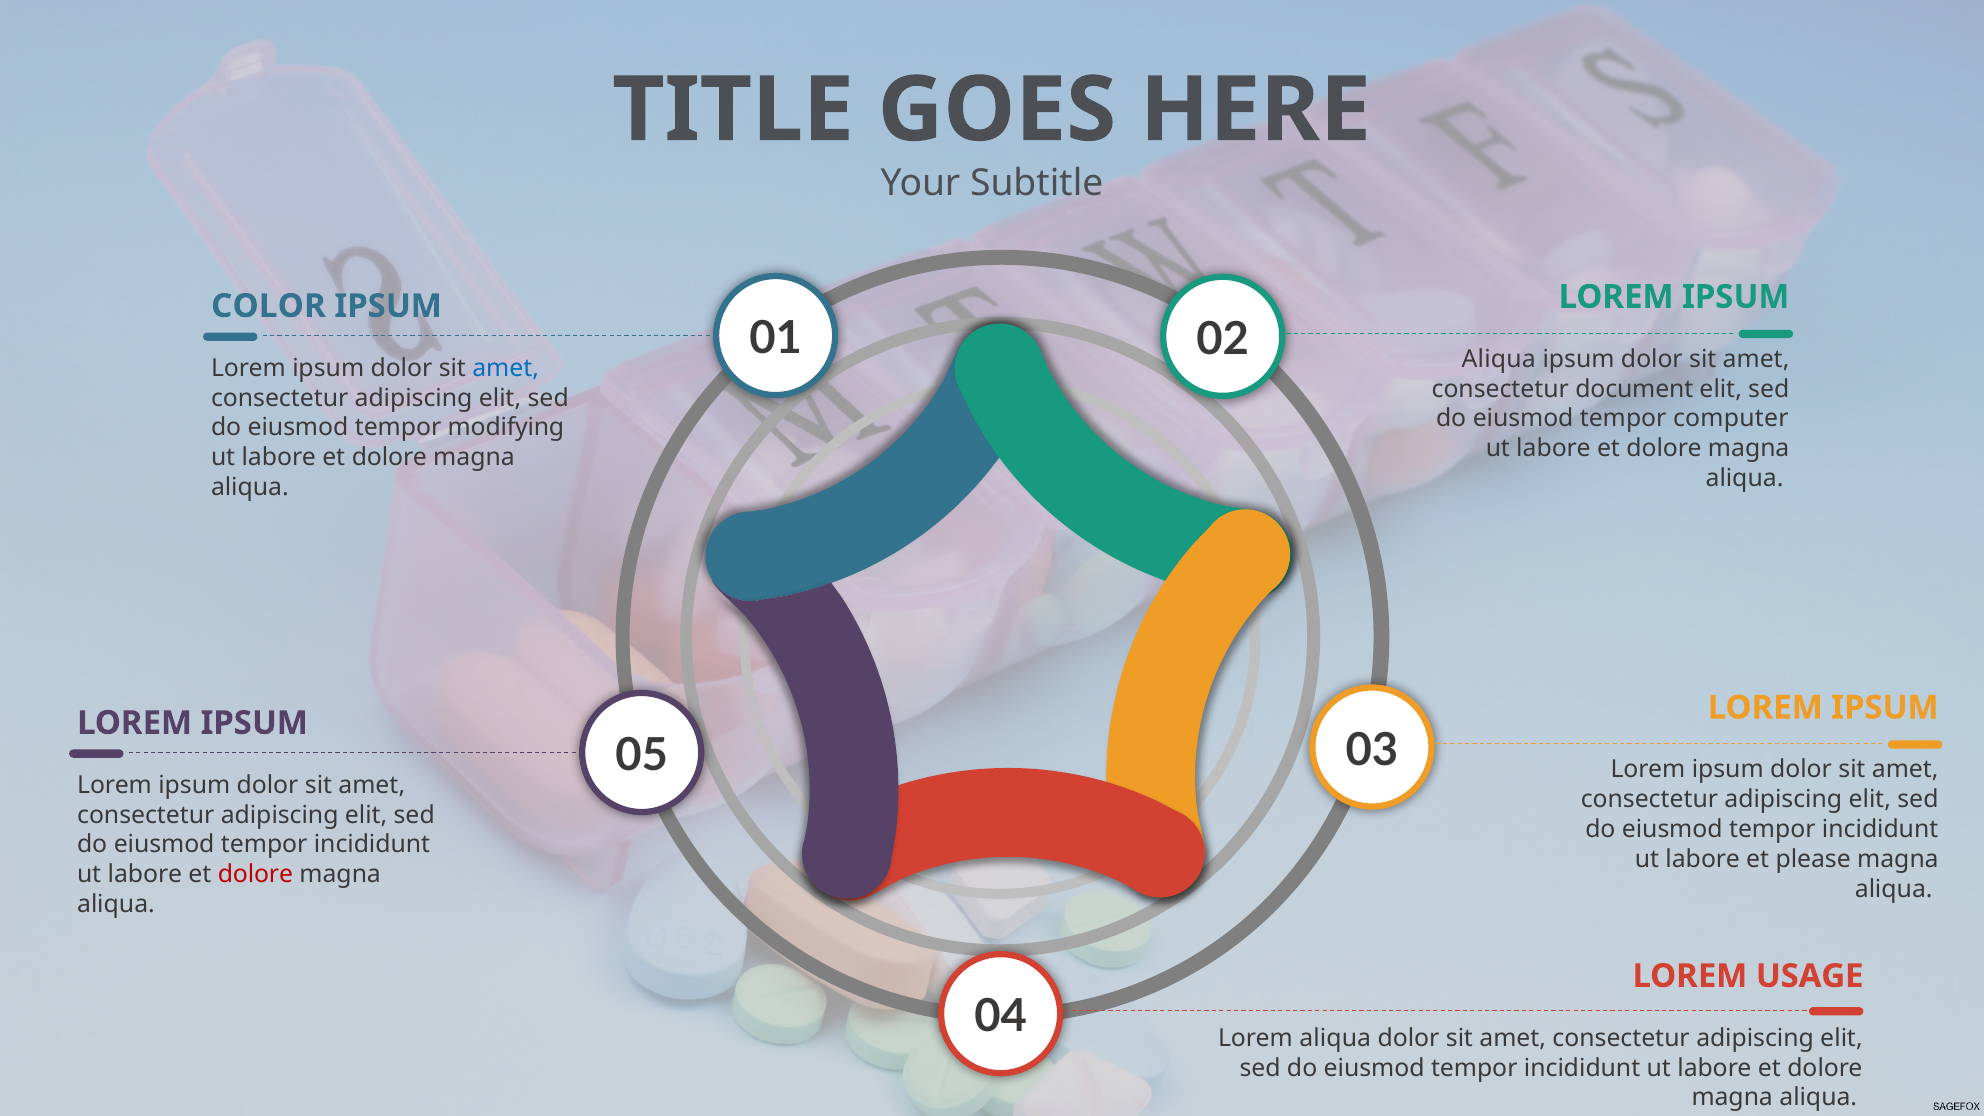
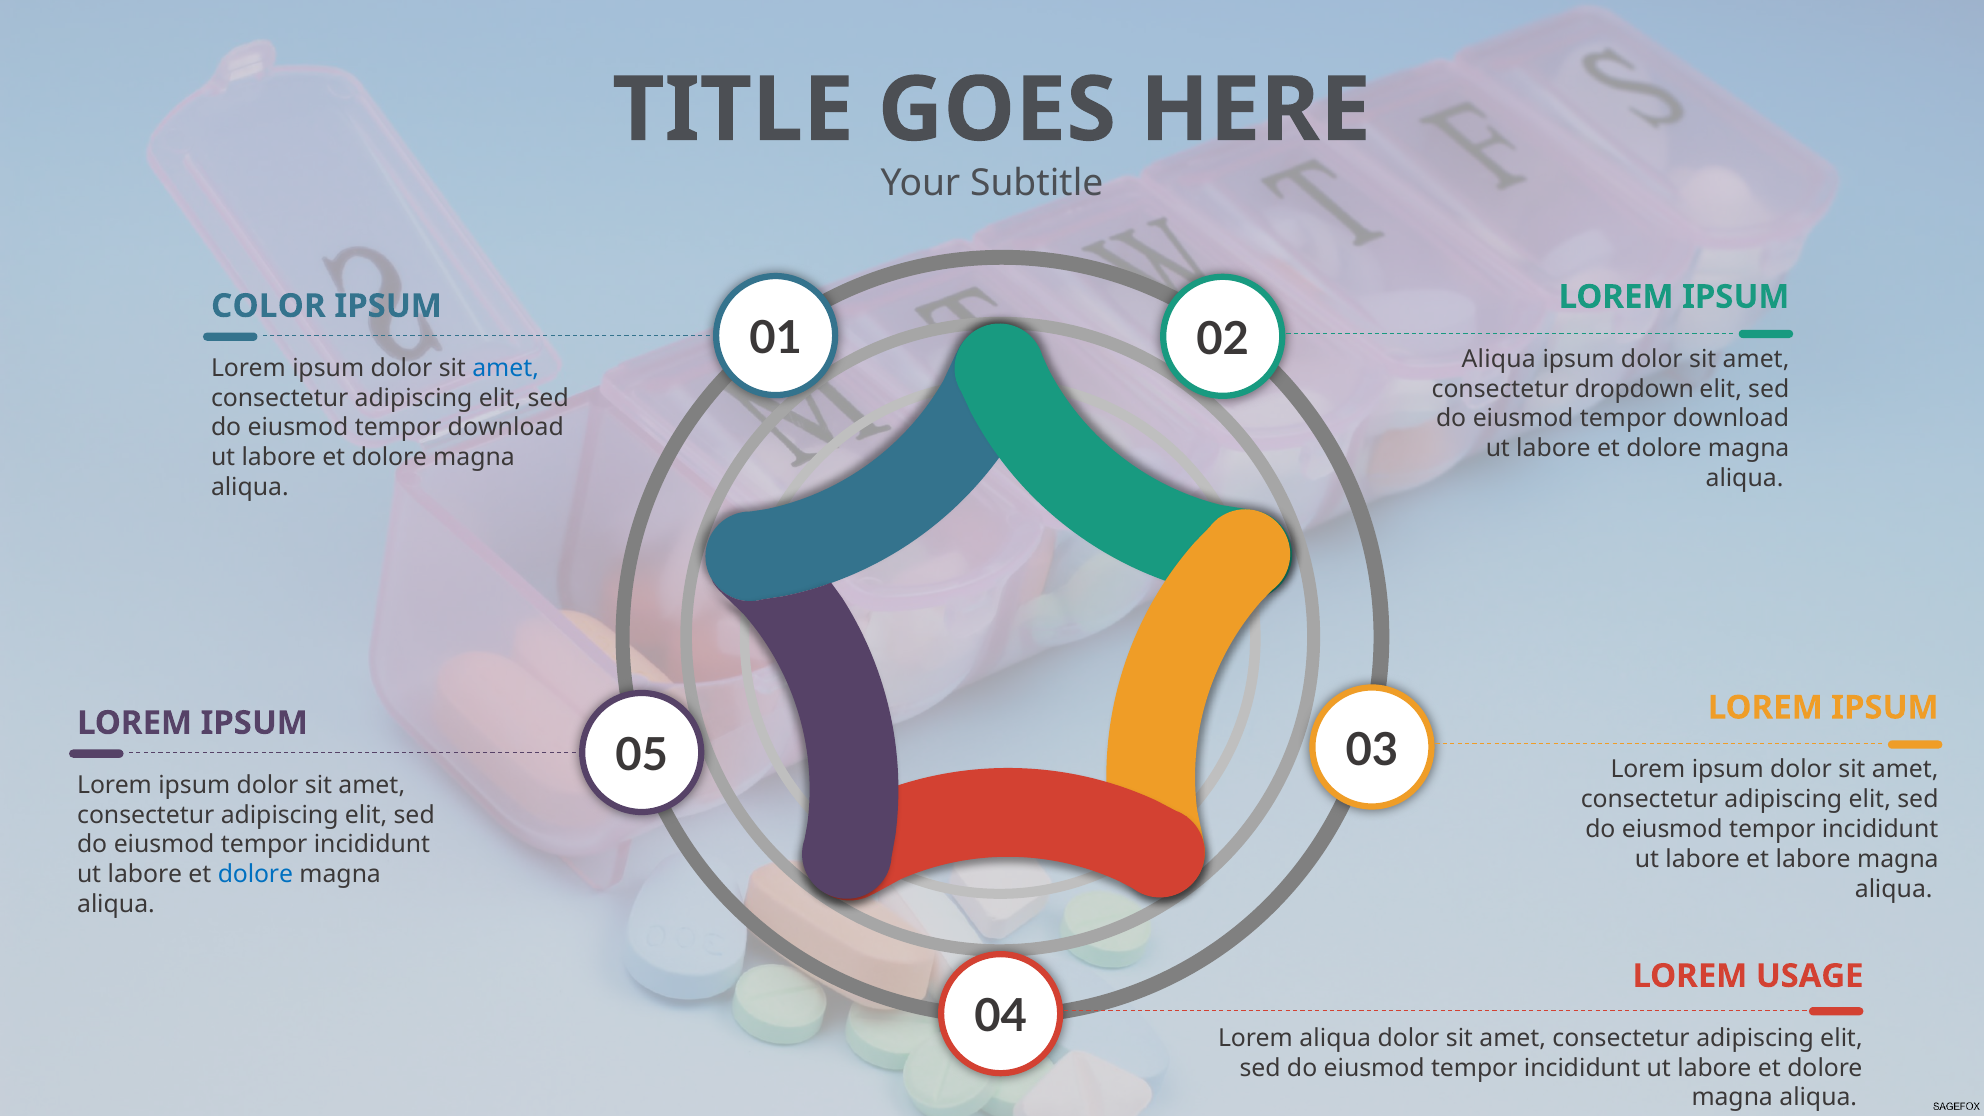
document: document -> dropdown
computer at (1731, 419): computer -> download
modifying at (506, 428): modifying -> download
et please: please -> labore
dolore at (255, 874) colour: red -> blue
